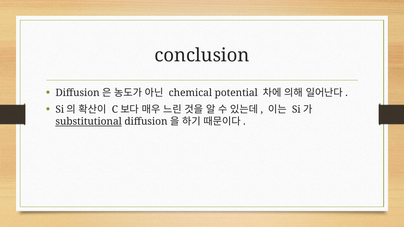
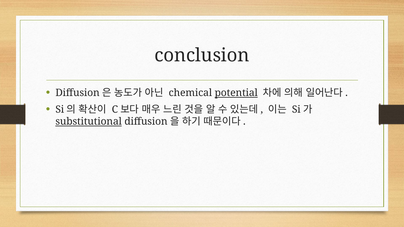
potential underline: none -> present
